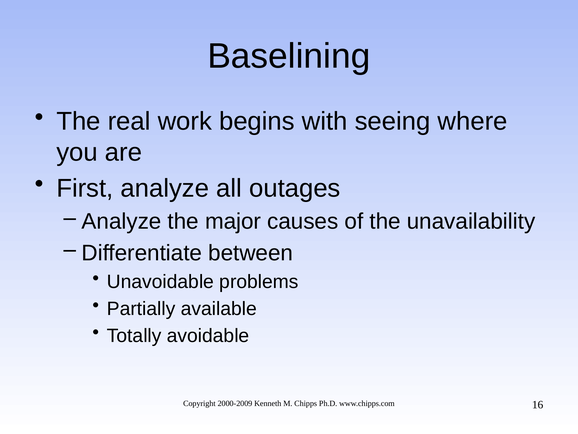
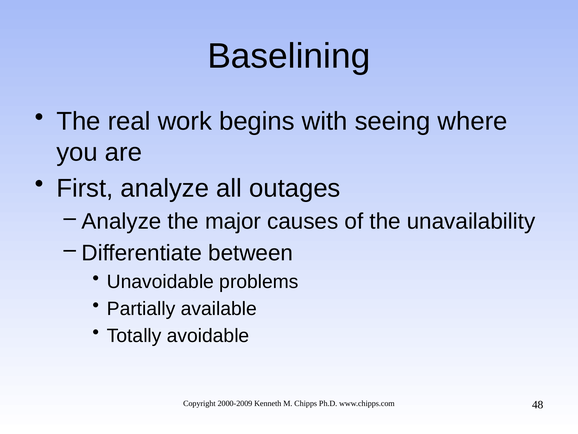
16: 16 -> 48
